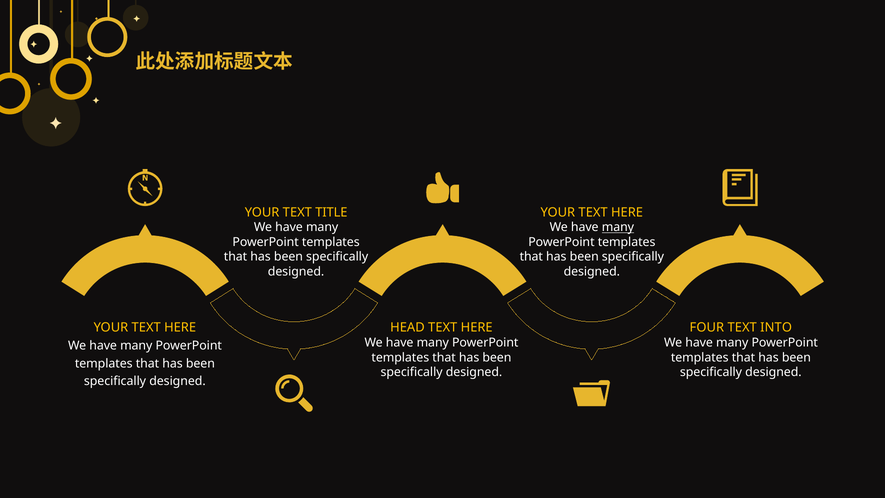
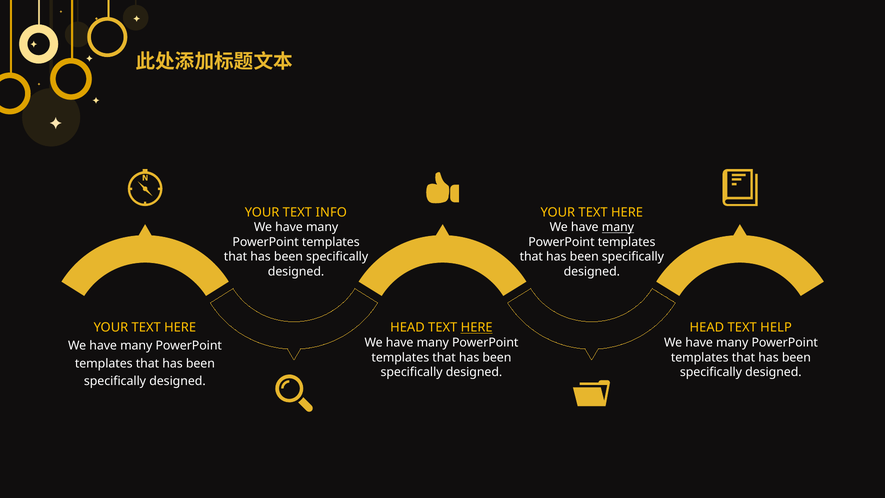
TITLE: TITLE -> INFO
HERE at (477, 328) underline: none -> present
FOUR at (707, 328): FOUR -> HEAD
INTO: INTO -> HELP
